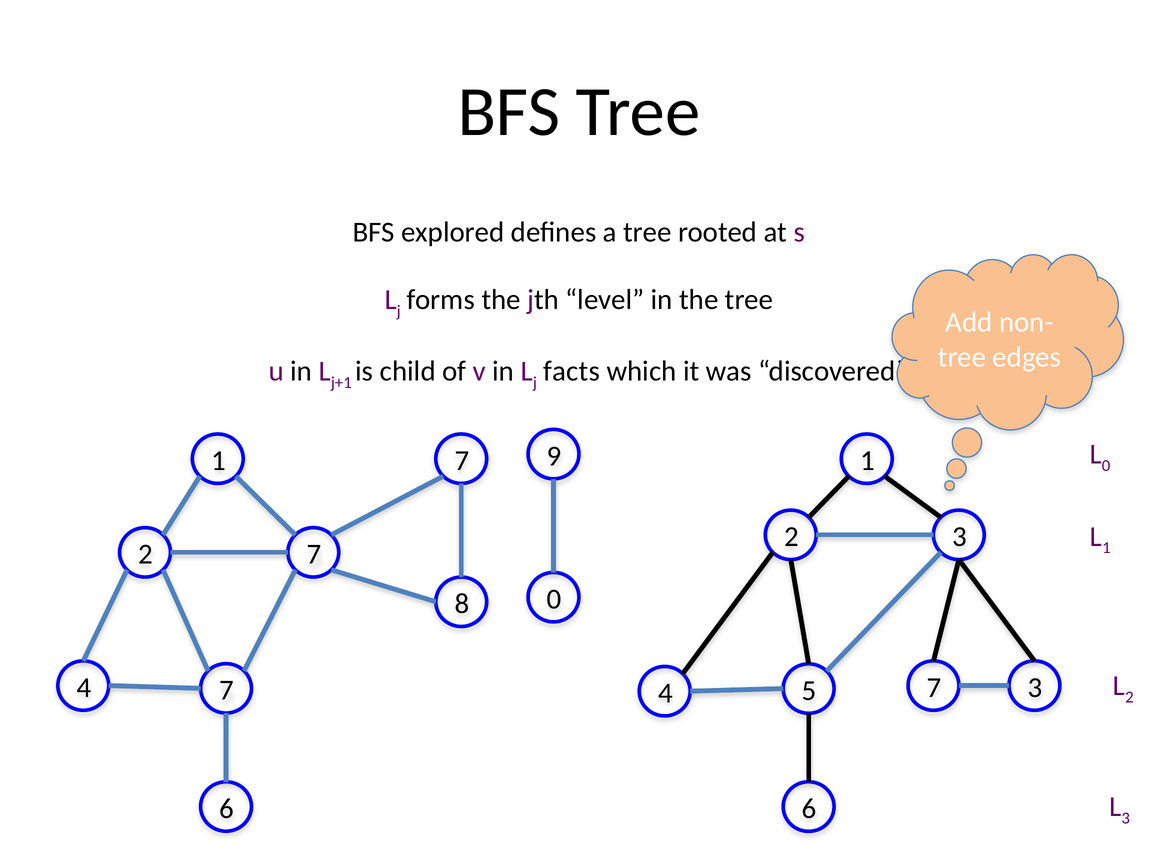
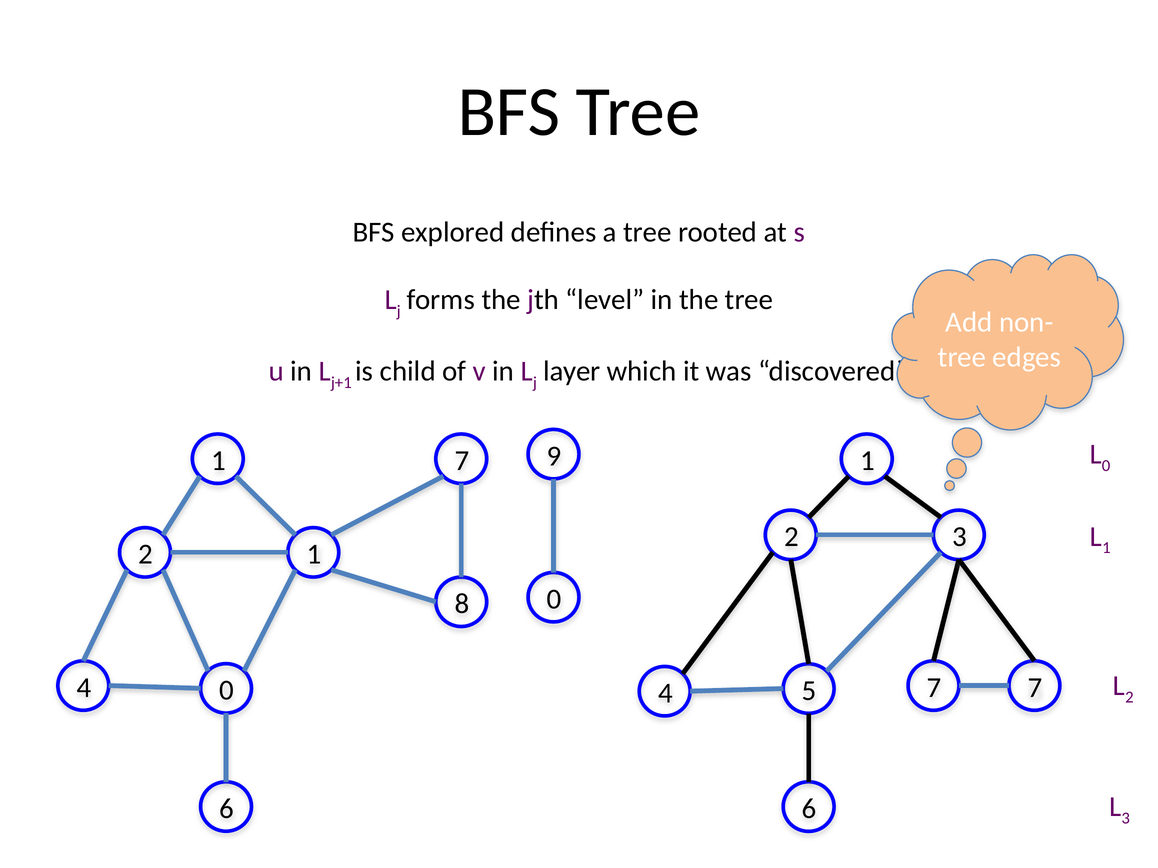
facts: facts -> layer
2 7: 7 -> 1
4 7: 7 -> 0
3 at (1035, 688): 3 -> 7
